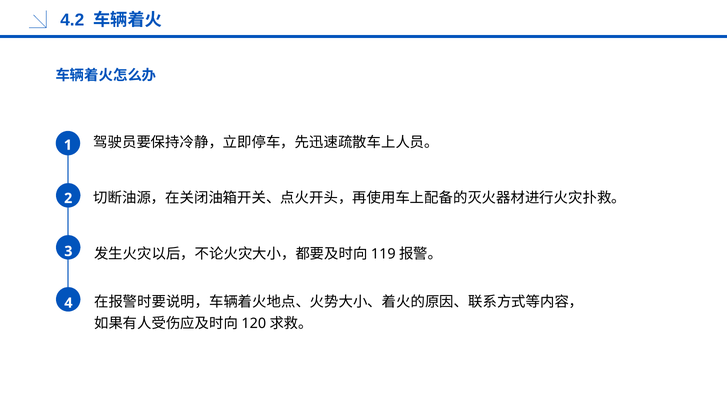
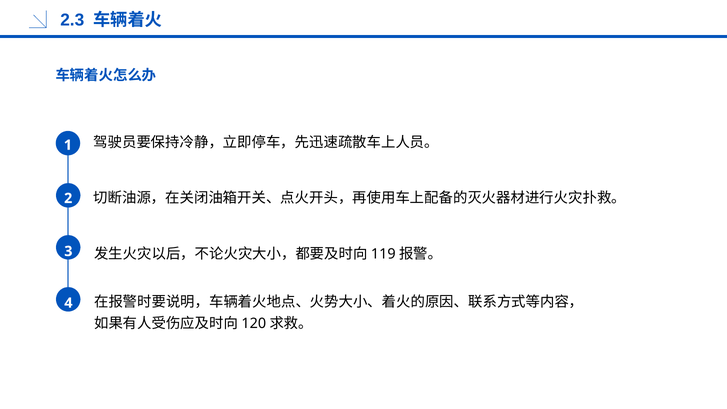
4.2: 4.2 -> 2.3
